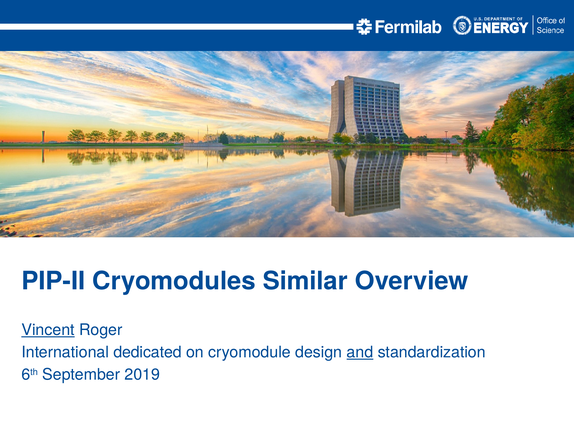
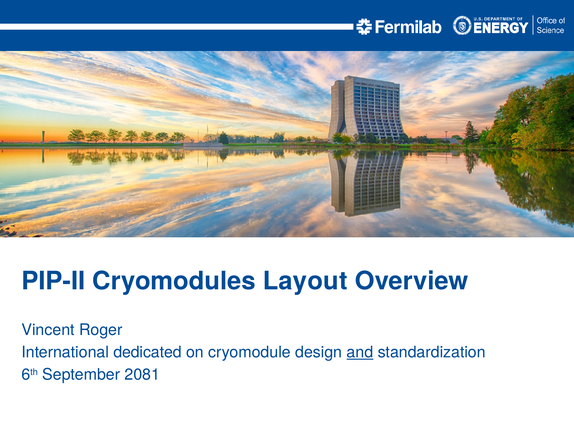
Similar: Similar -> Layout
Vincent underline: present -> none
2019: 2019 -> 2081
